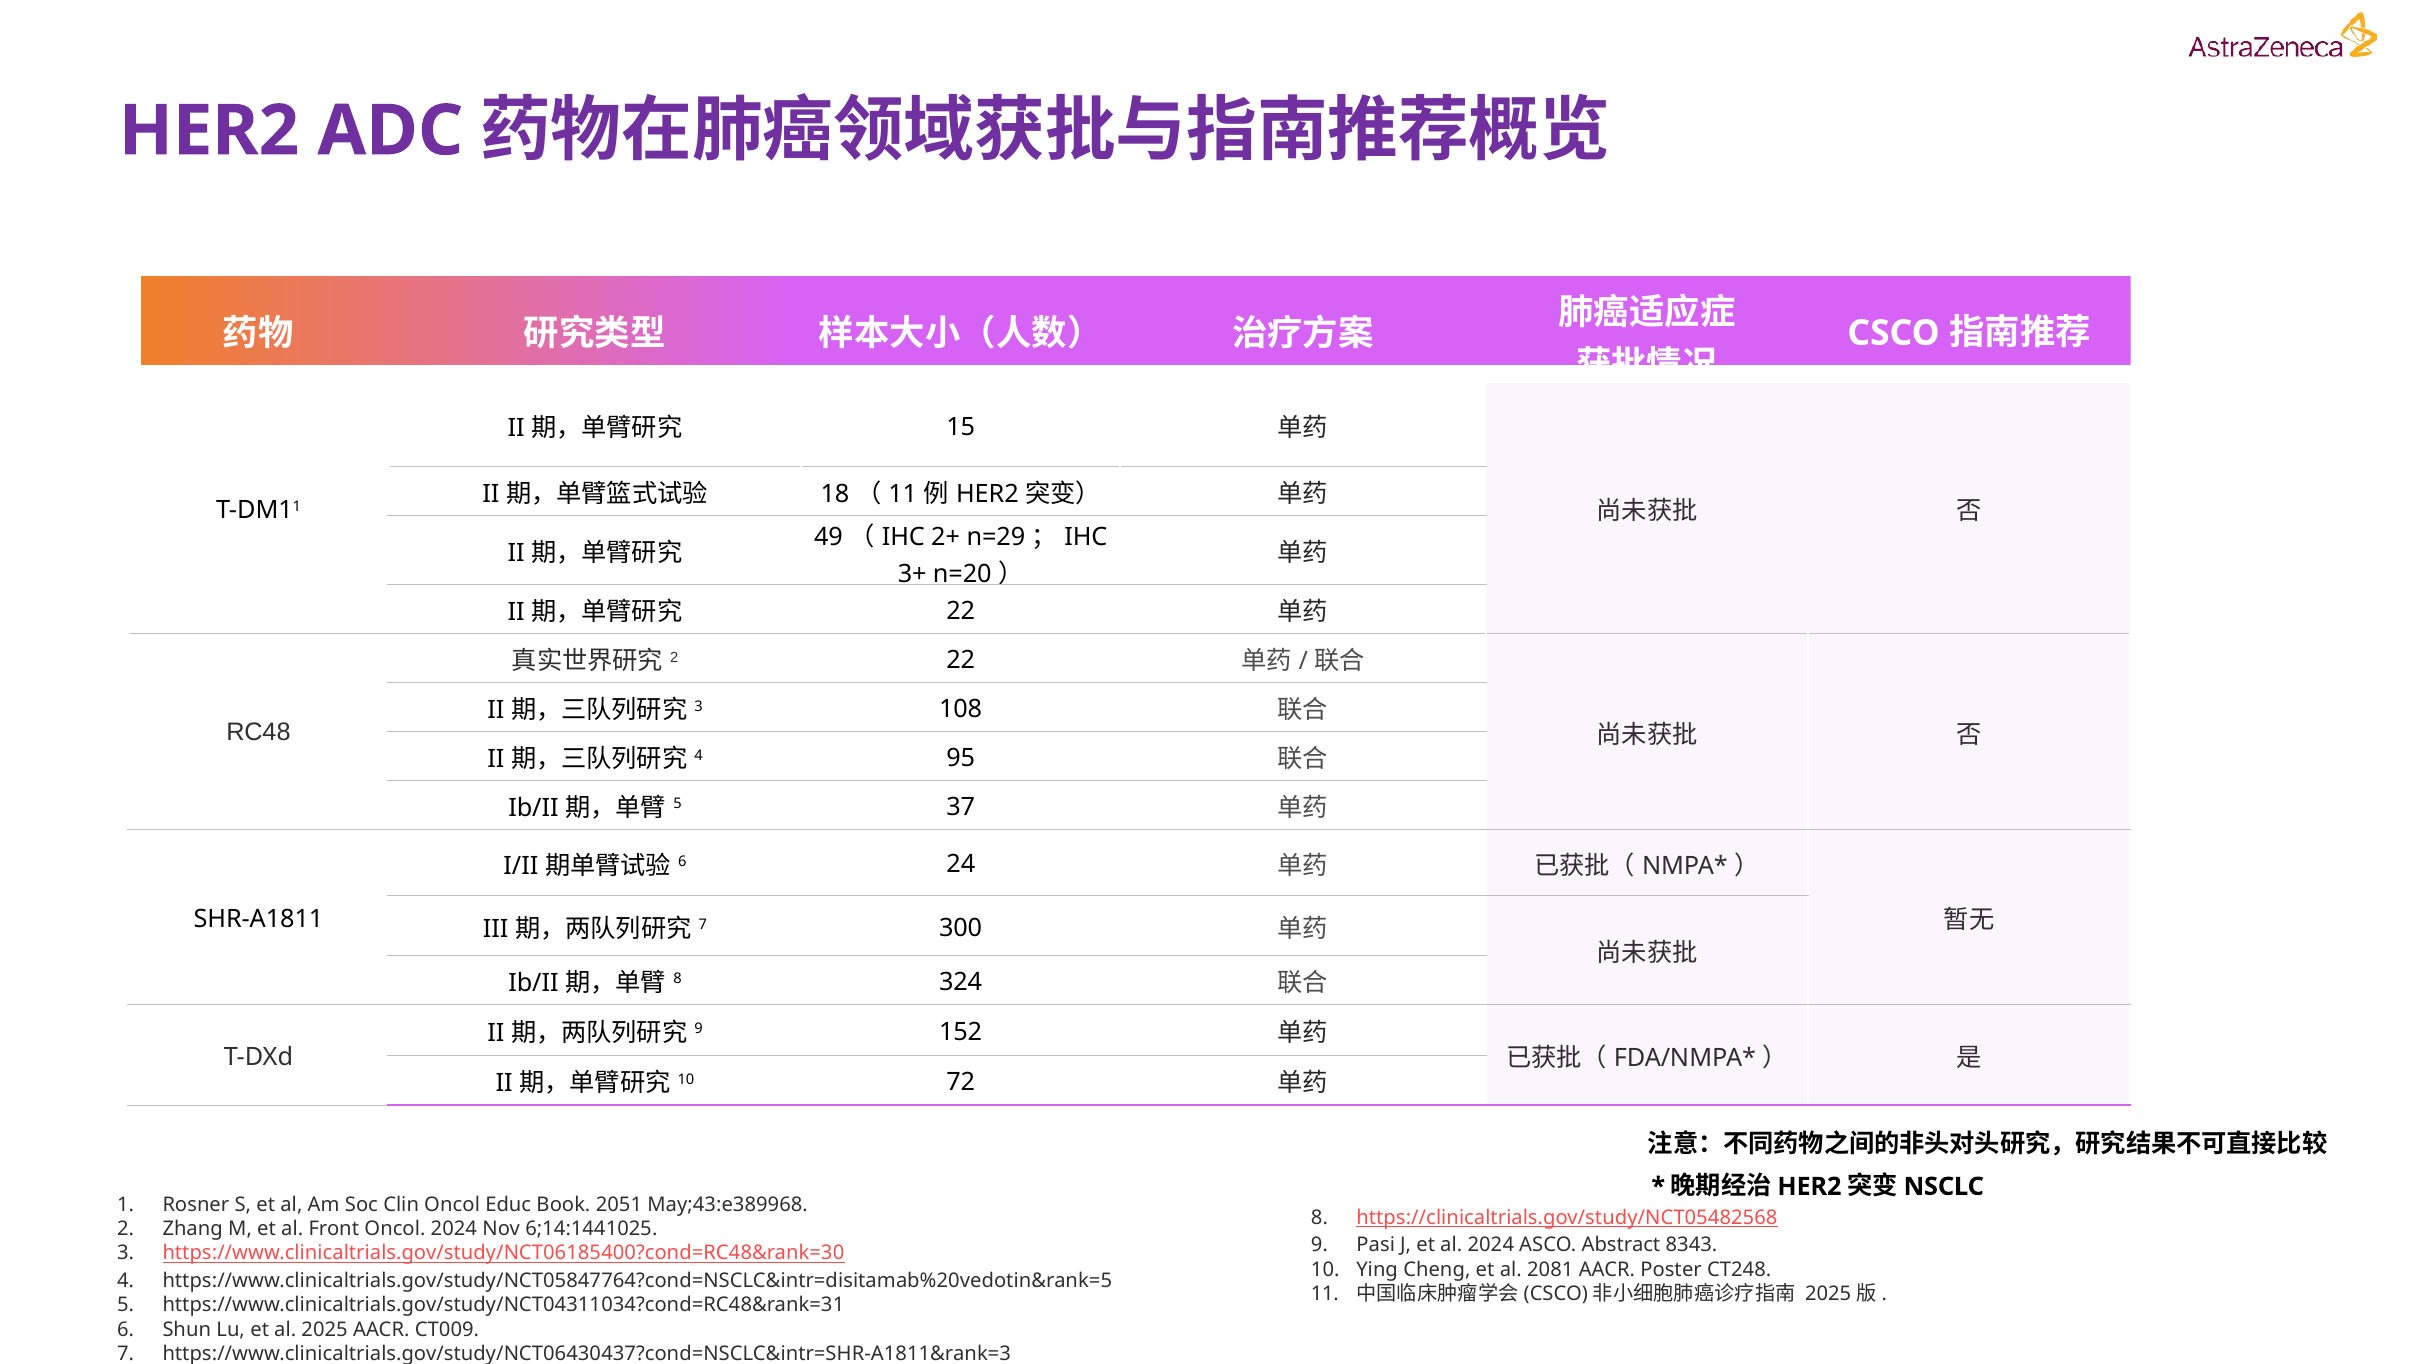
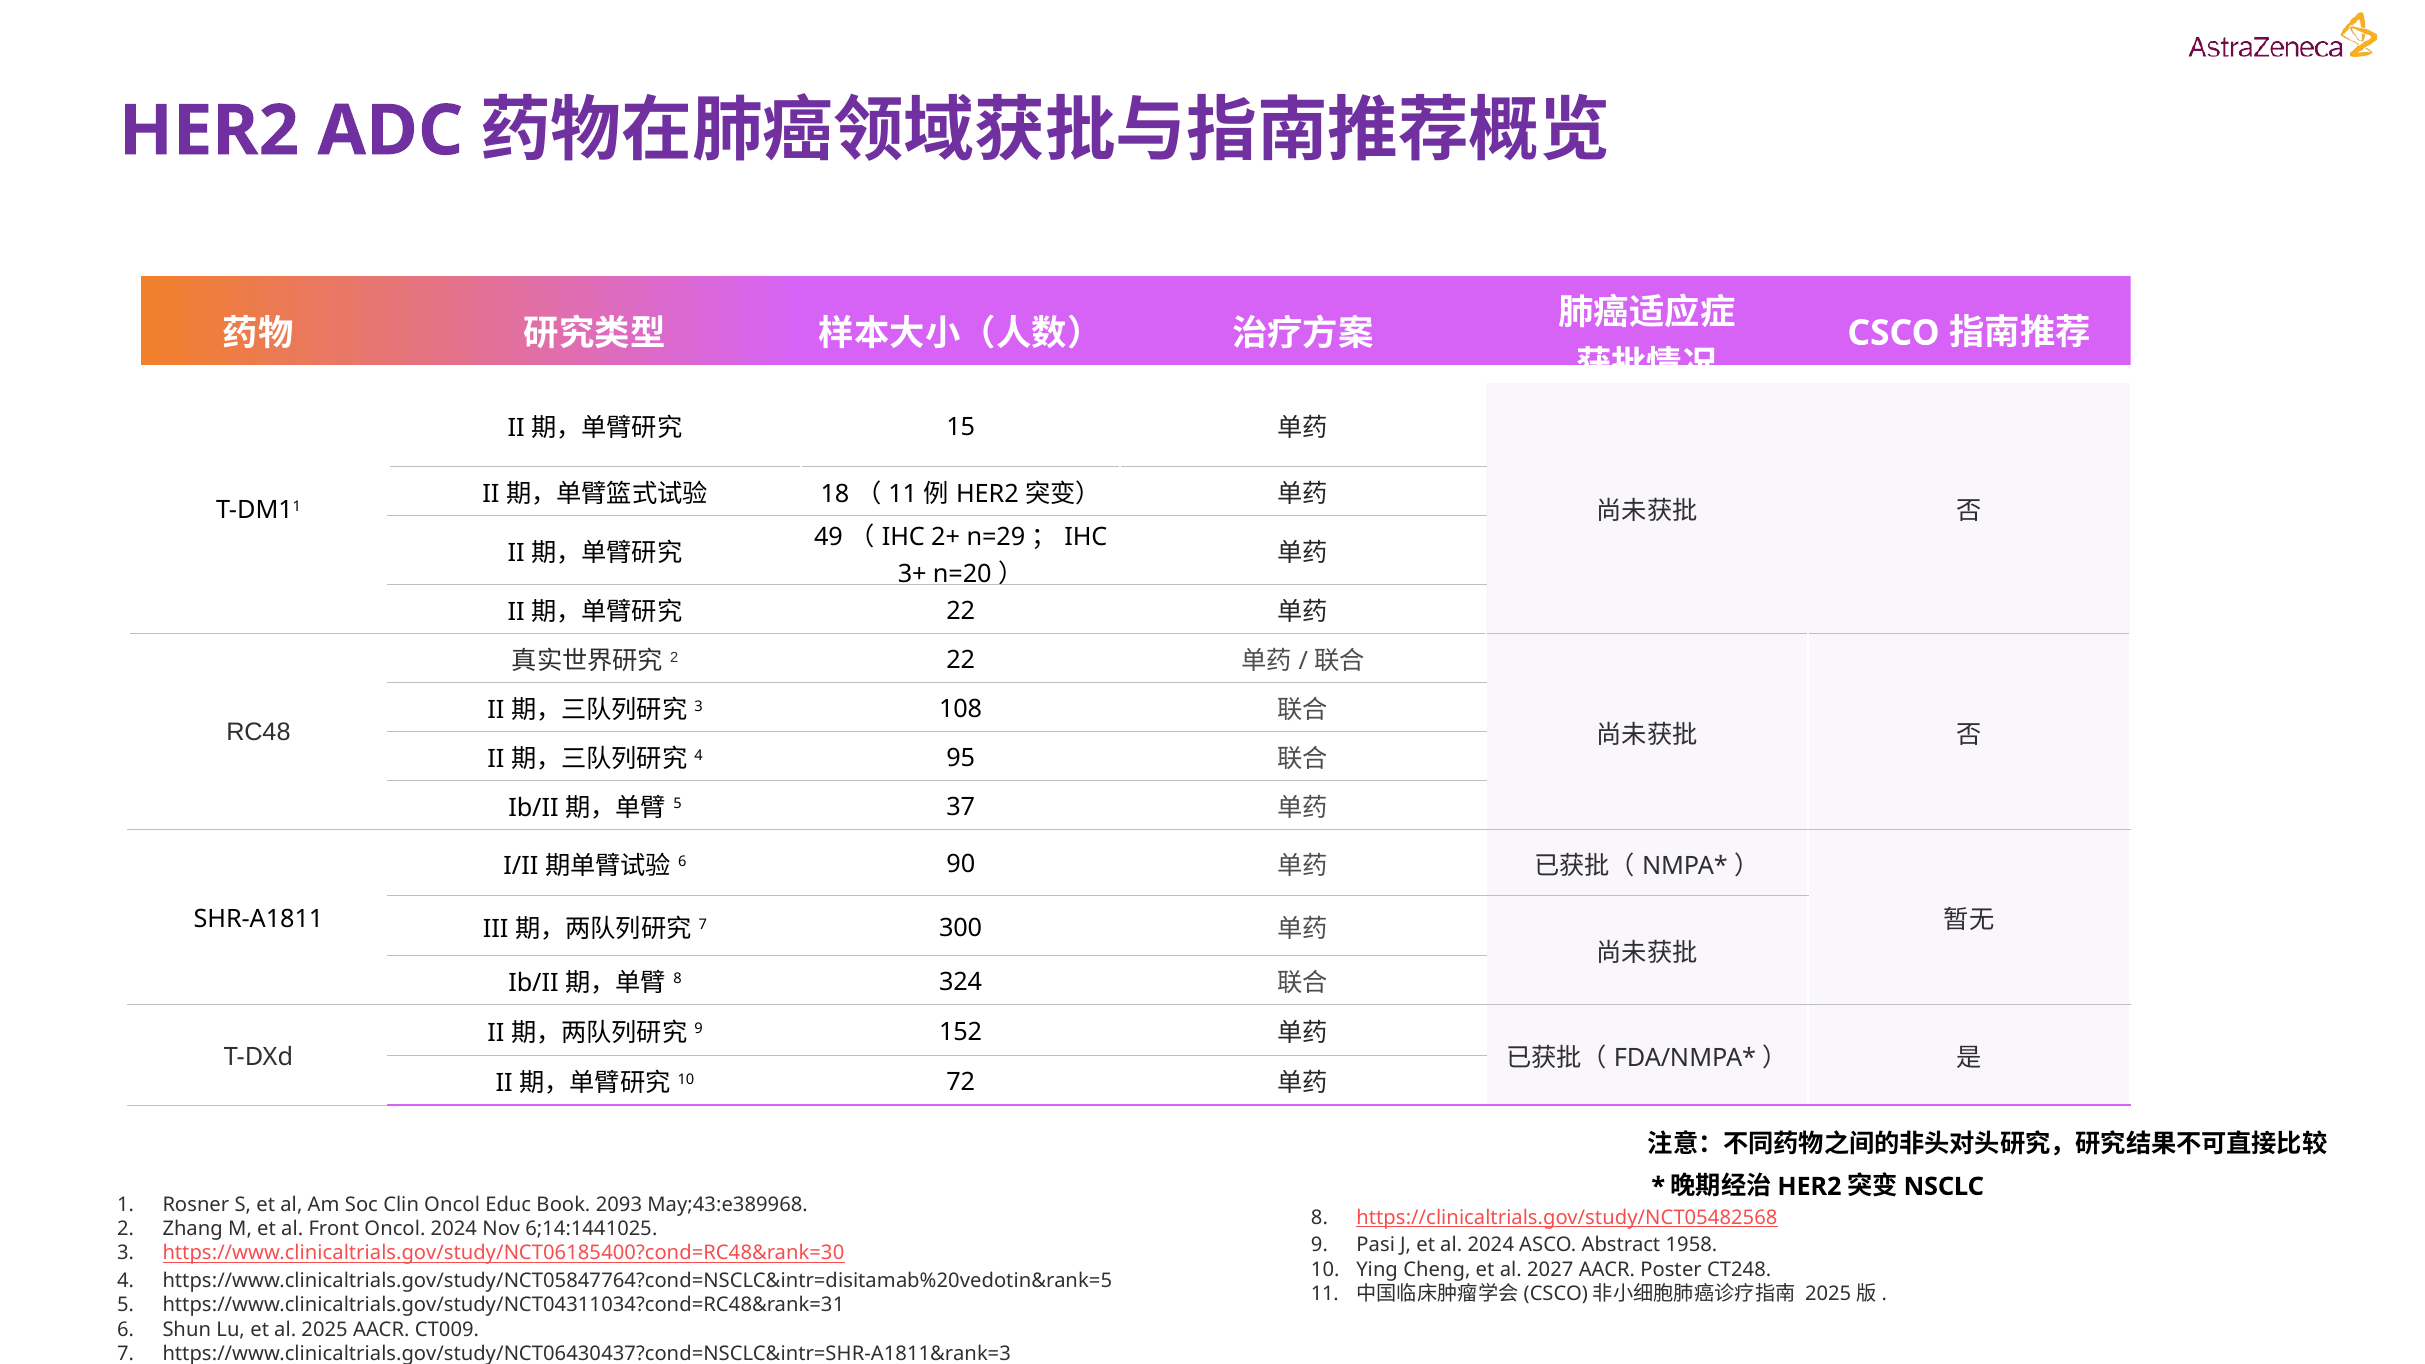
24: 24 -> 90
2051: 2051 -> 2093
8343: 8343 -> 1958
2081: 2081 -> 2027
